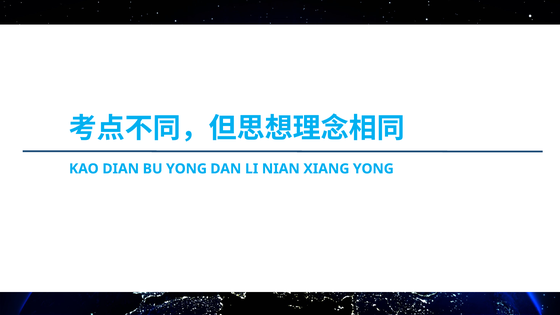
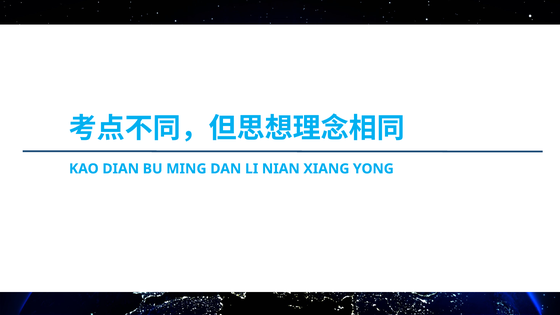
BU YONG: YONG -> MING
